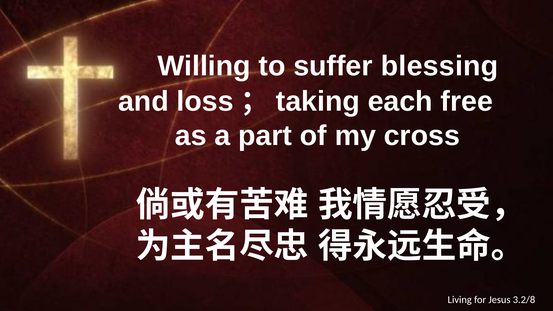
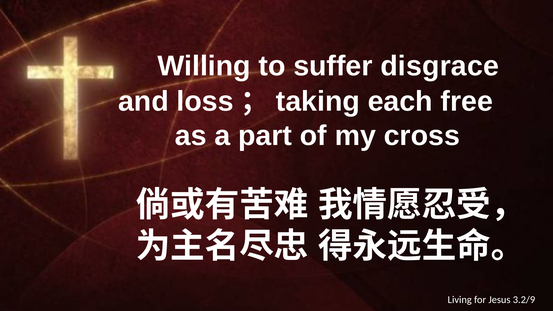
blessing: blessing -> disgrace
3.2/8: 3.2/8 -> 3.2/9
